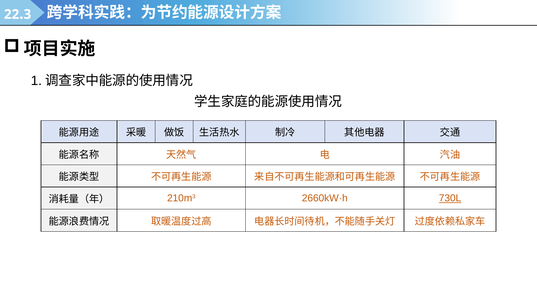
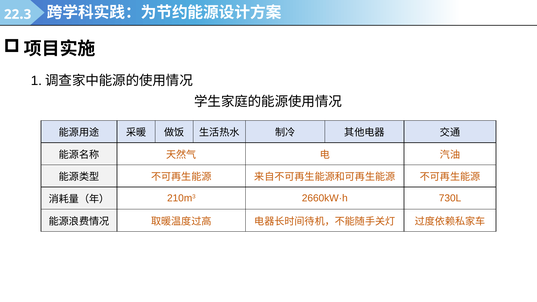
730L underline: present -> none
